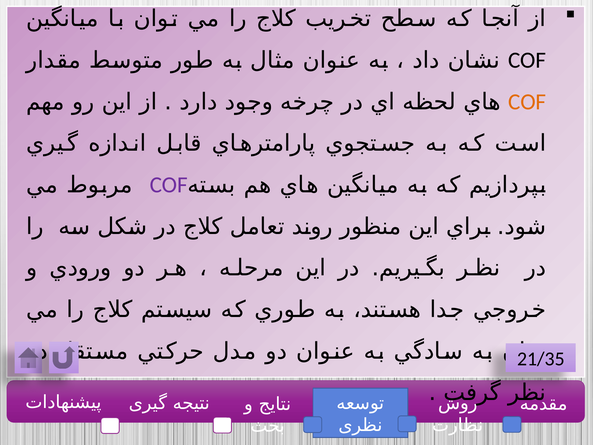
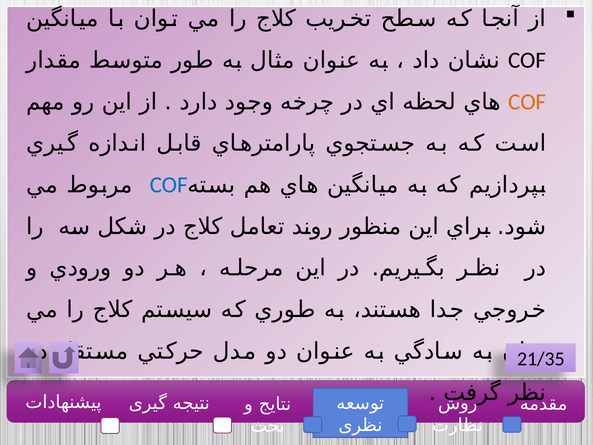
COF at (169, 185) colour: purple -> blue
